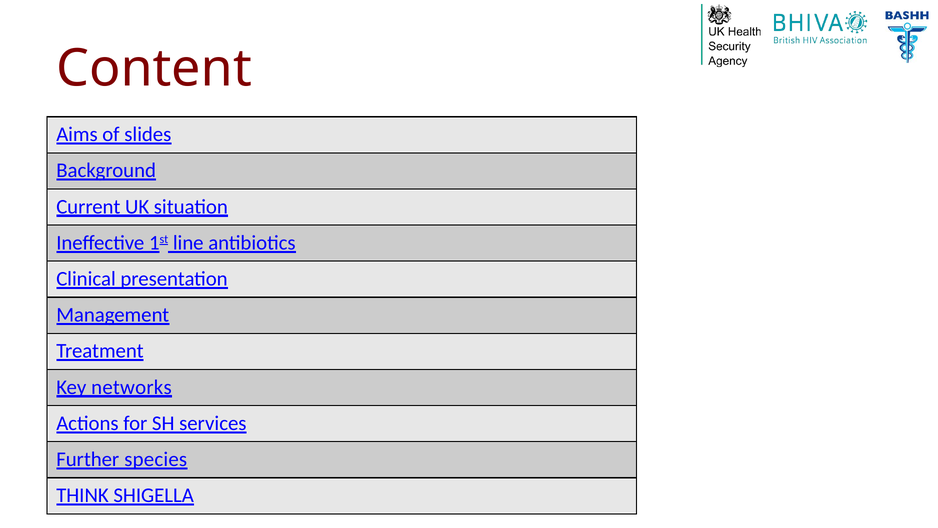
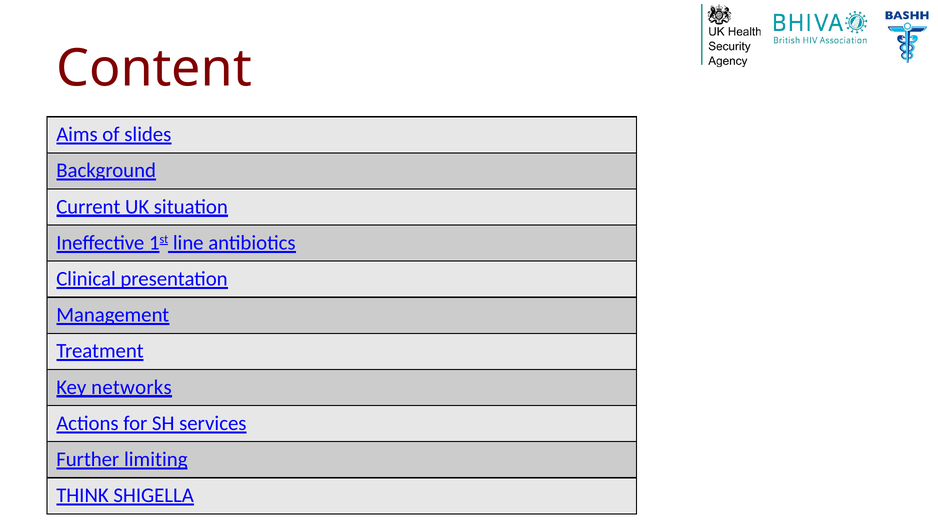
species: species -> limiting
